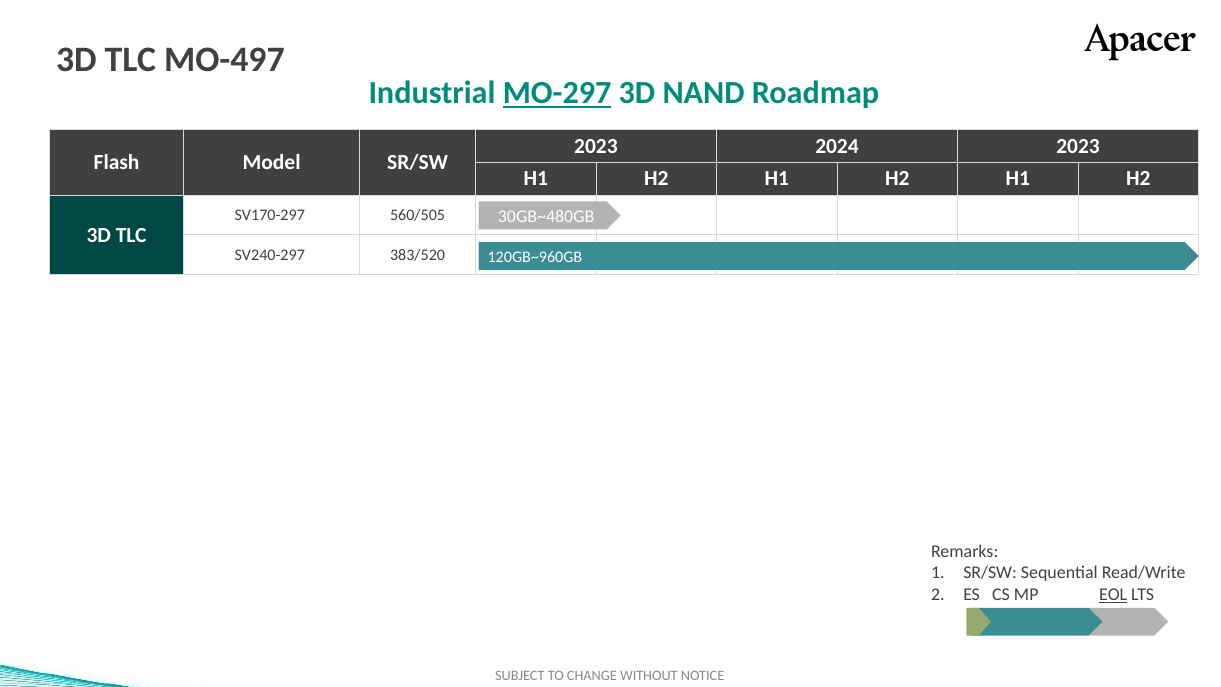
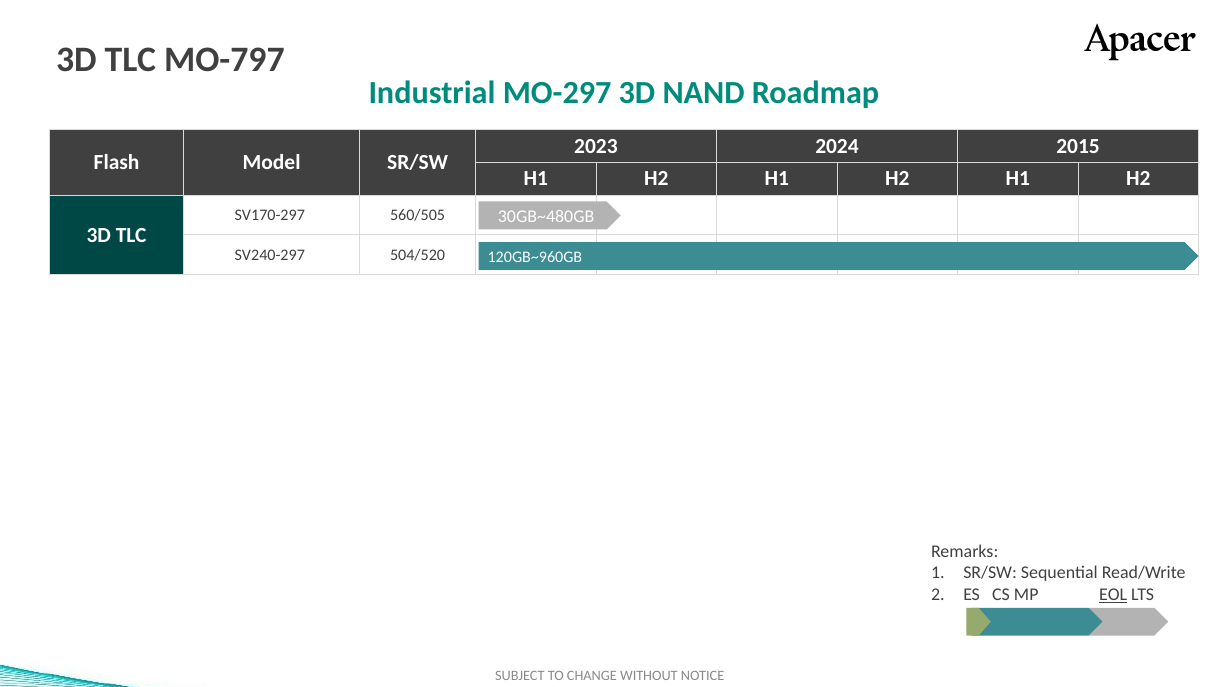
MO-497: MO-497 -> MO-797
MO-297 underline: present -> none
2024 2023: 2023 -> 2015
383/520: 383/520 -> 504/520
